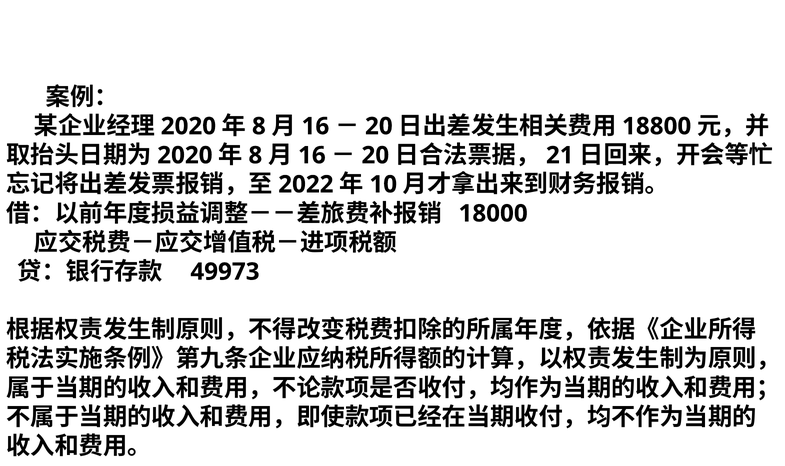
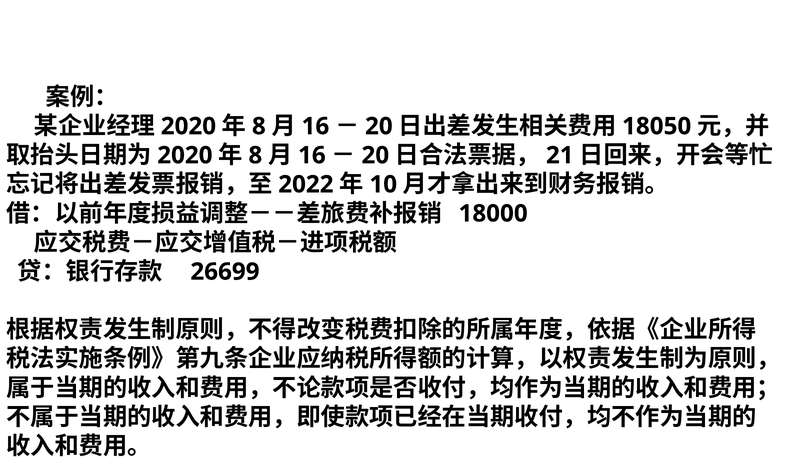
18800: 18800 -> 18050
49973: 49973 -> 26699
